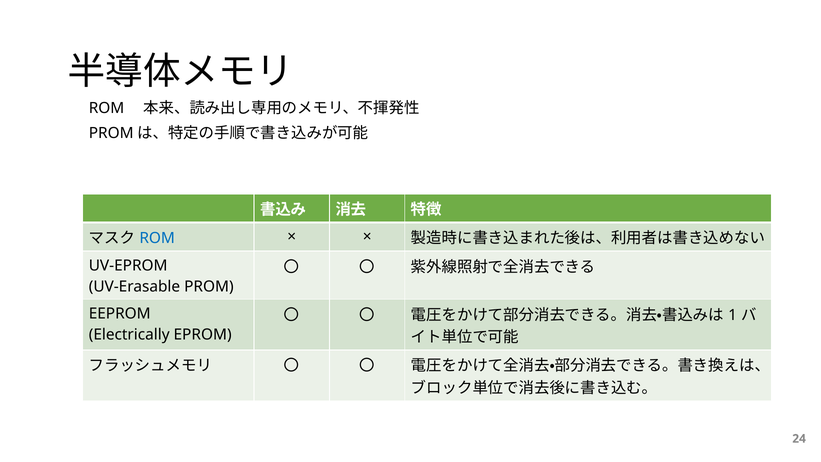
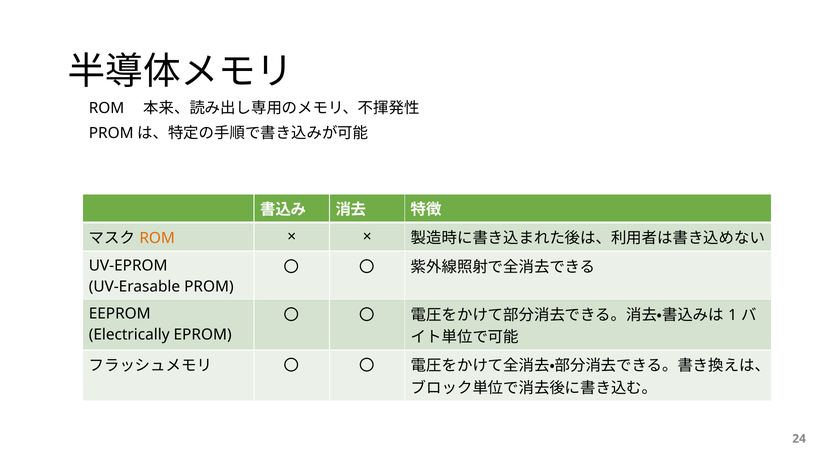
ROM at (157, 238) colour: blue -> orange
